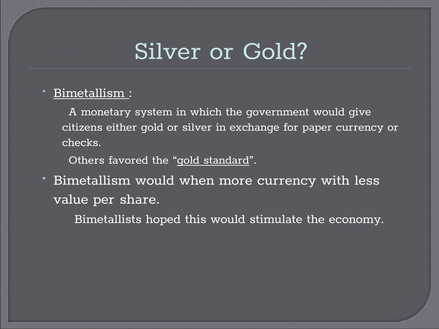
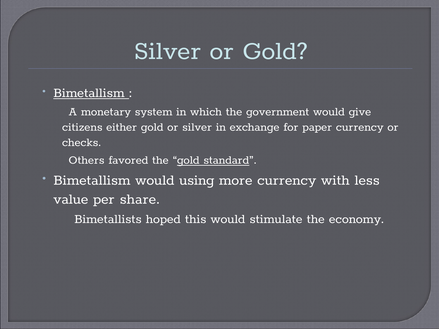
when: when -> using
